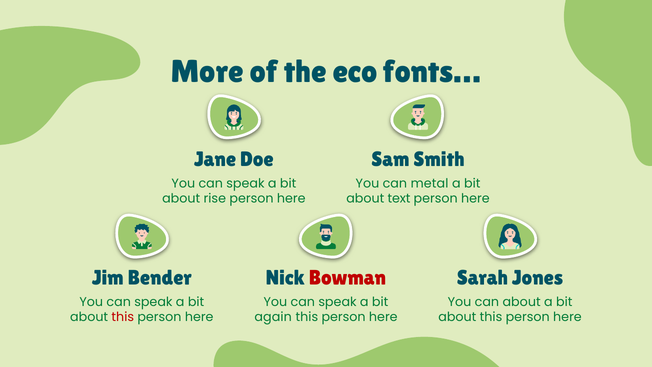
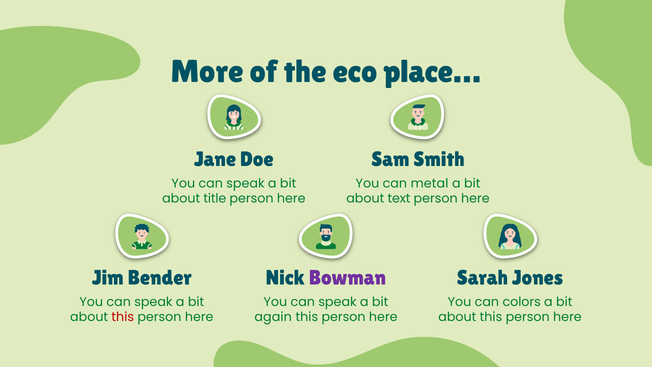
fonts…: fonts… -> place…
rise: rise -> title
Bowman colour: red -> purple
can about: about -> colors
